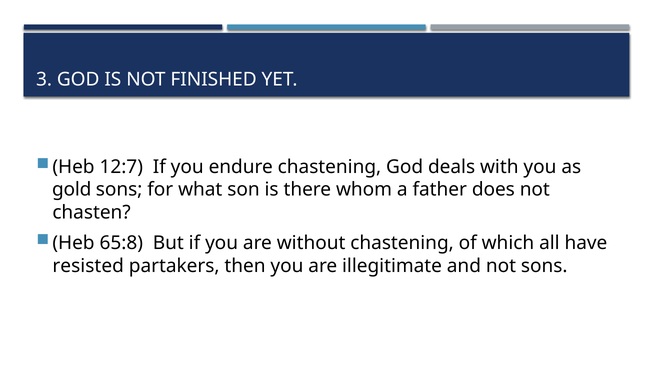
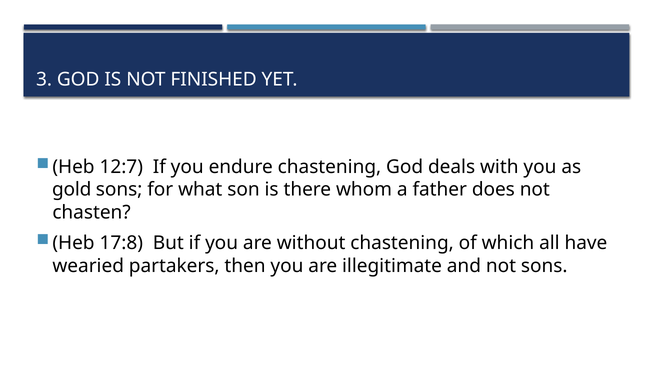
65:8: 65:8 -> 17:8
resisted: resisted -> wearied
